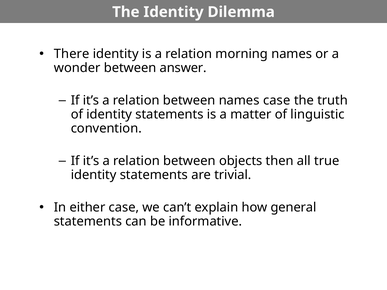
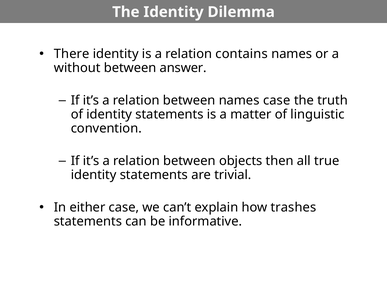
morning: morning -> contains
wonder: wonder -> without
general: general -> trashes
